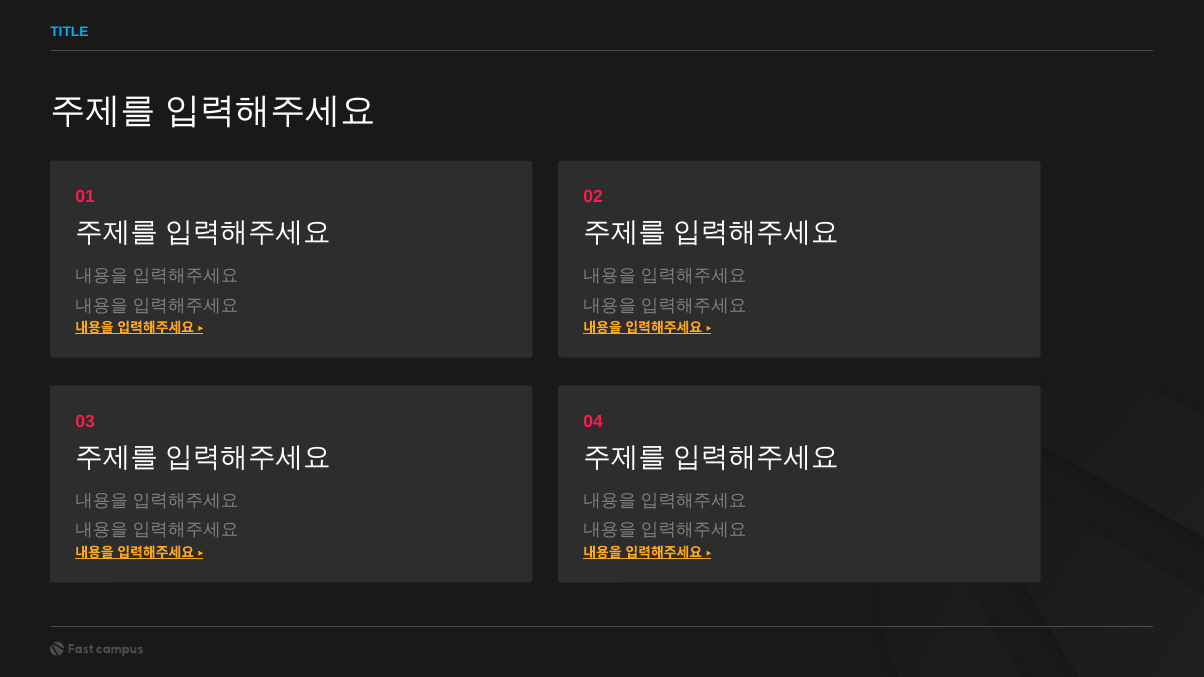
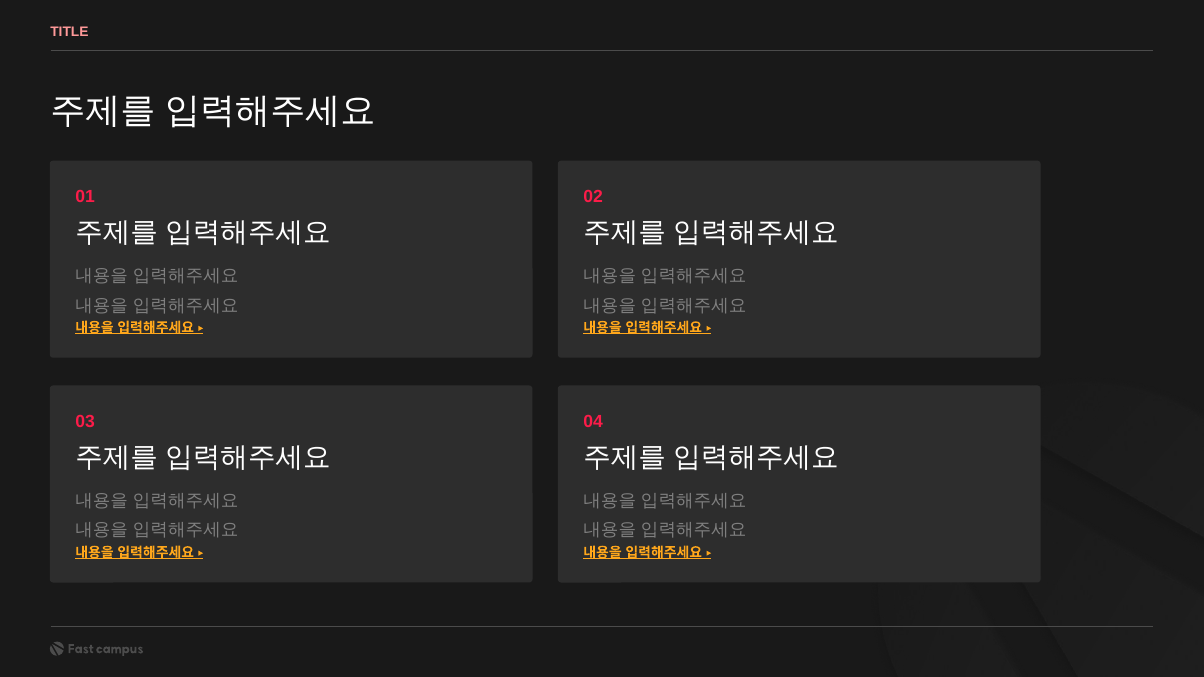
TITLE colour: light blue -> pink
